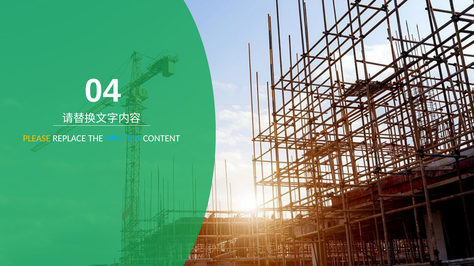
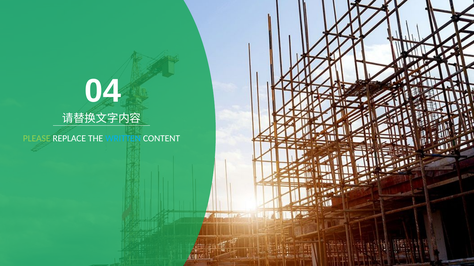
PLEASE colour: yellow -> light green
